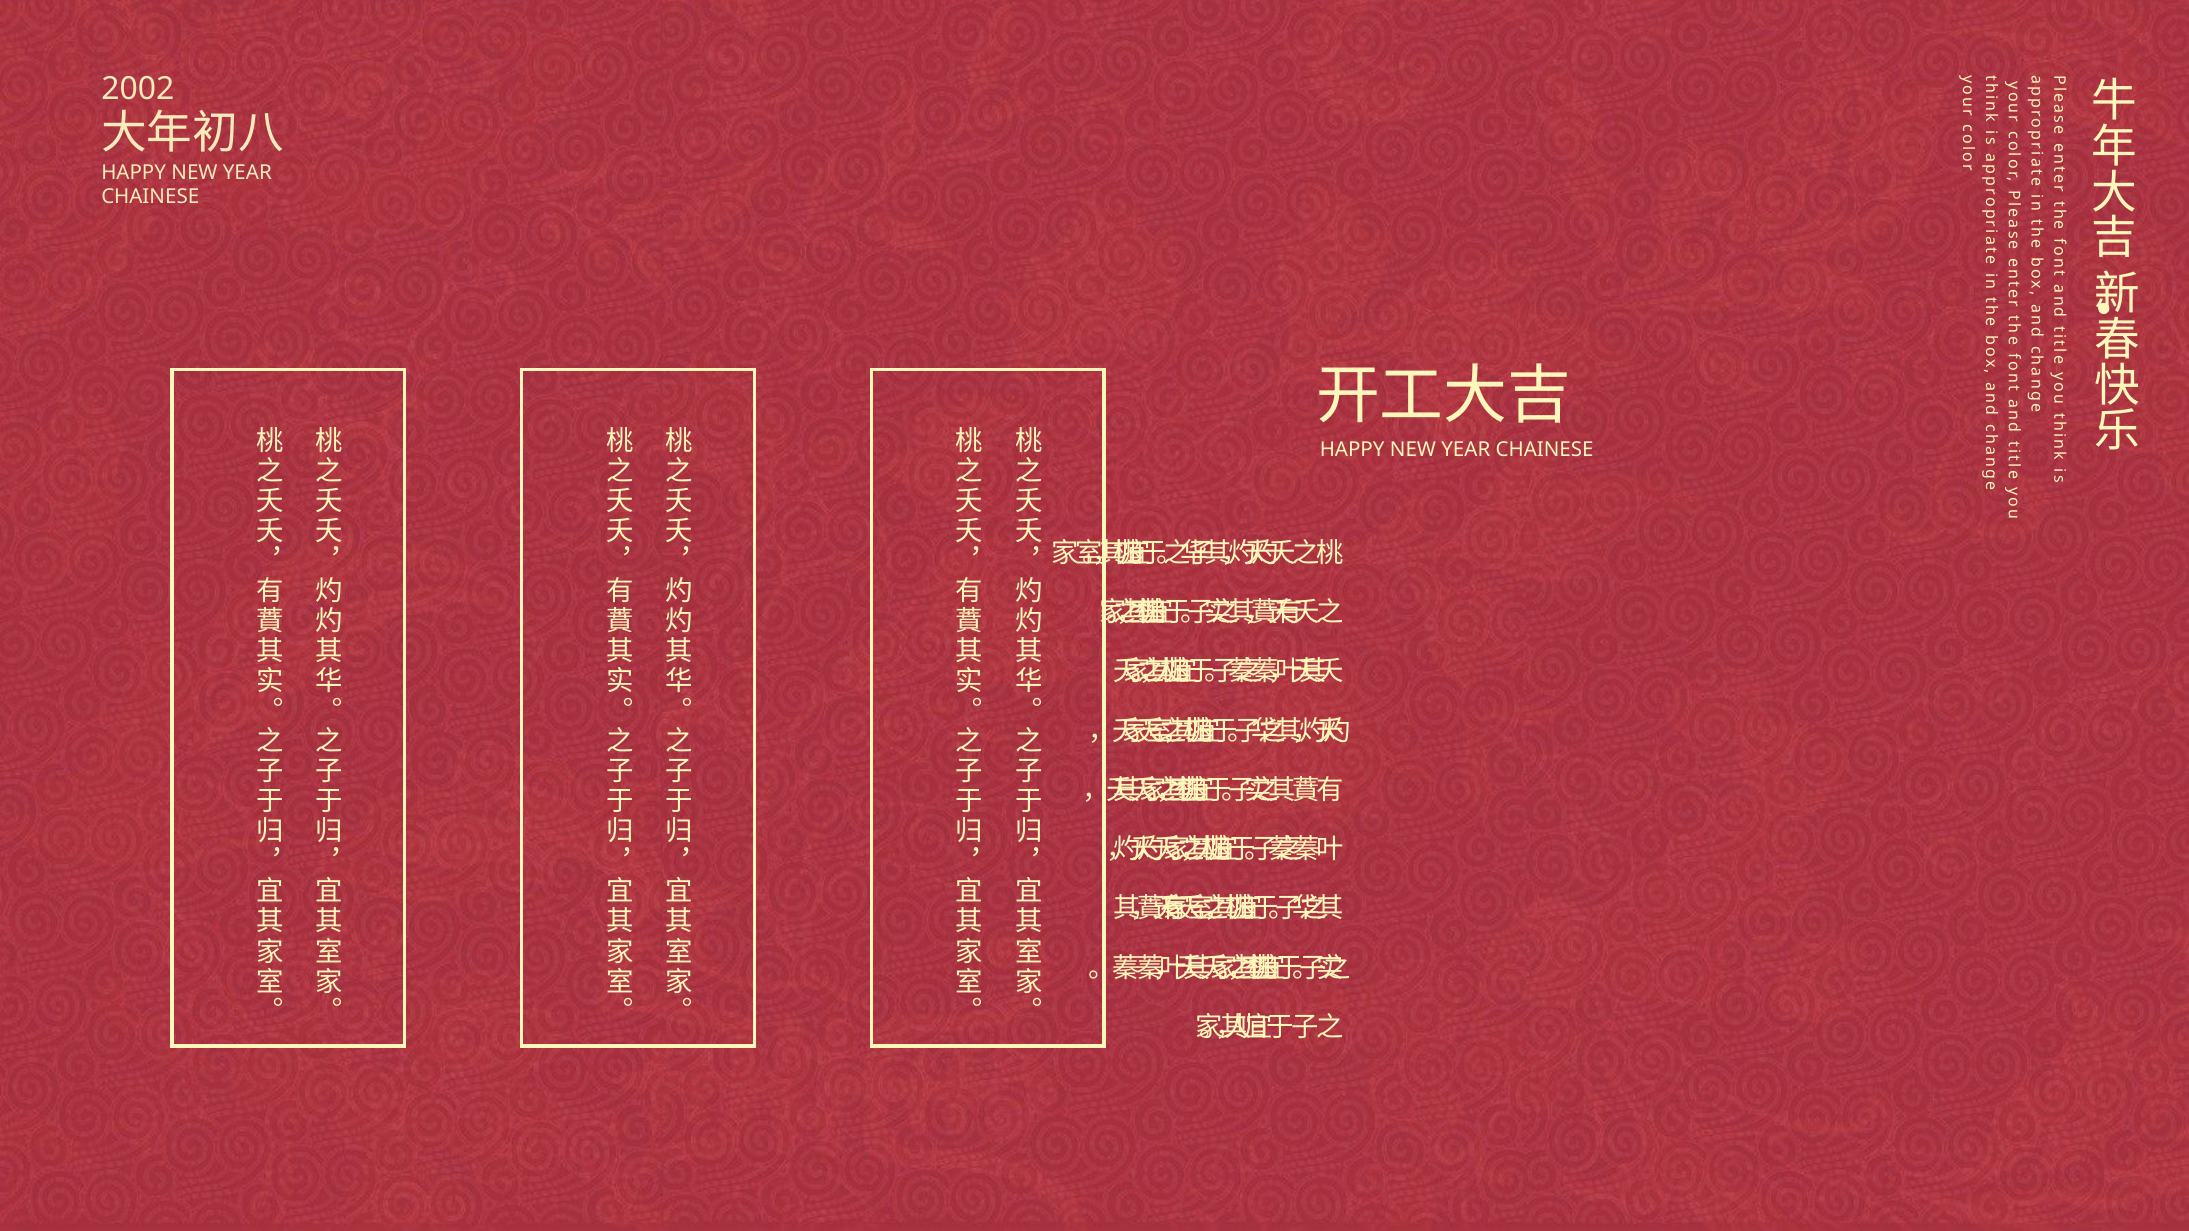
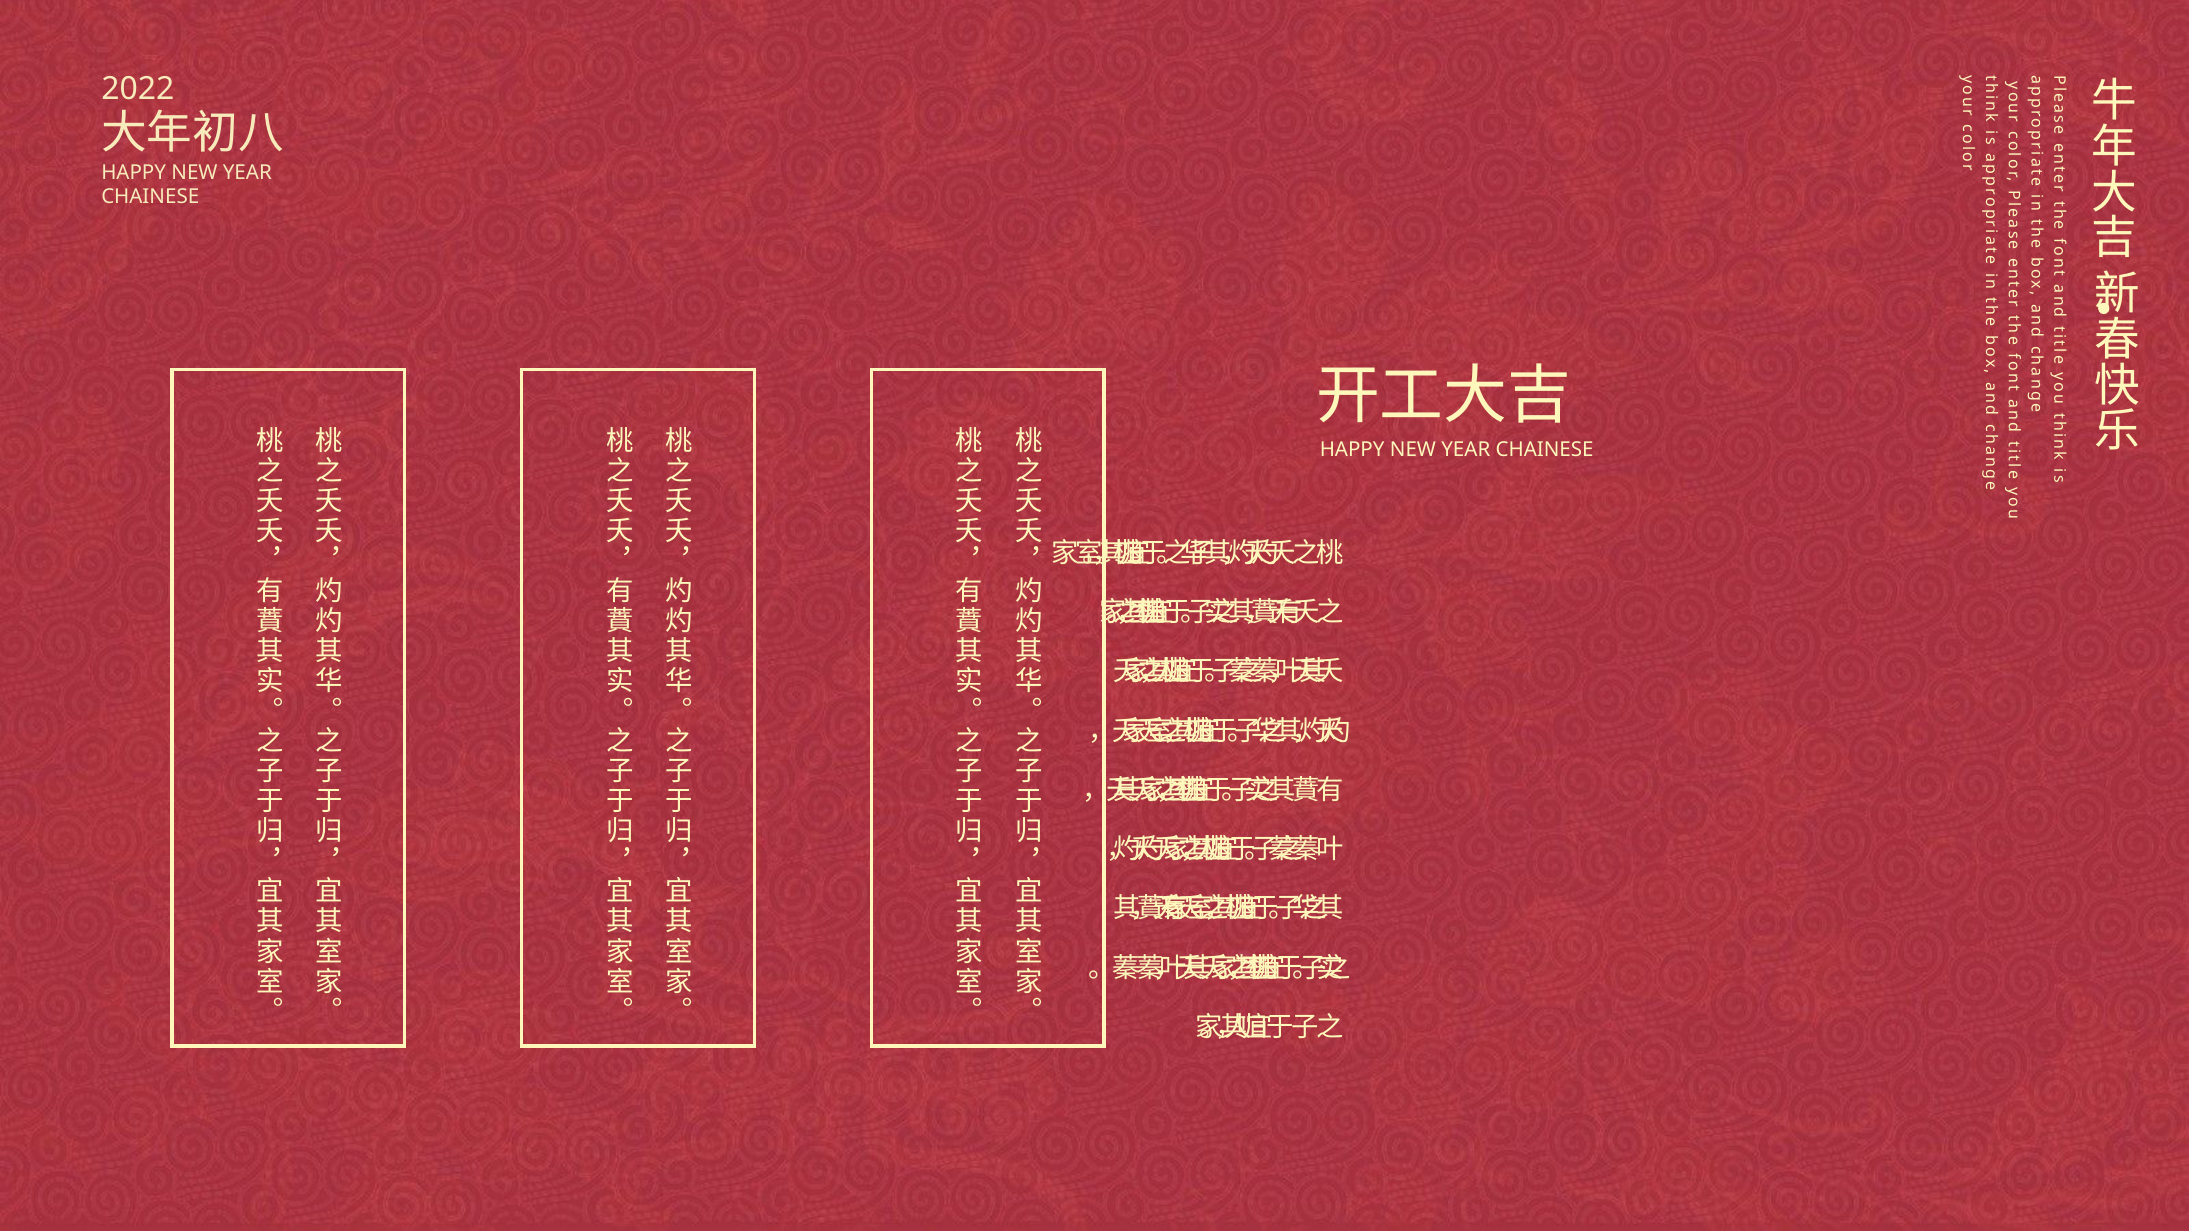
2002: 2002 -> 2022
